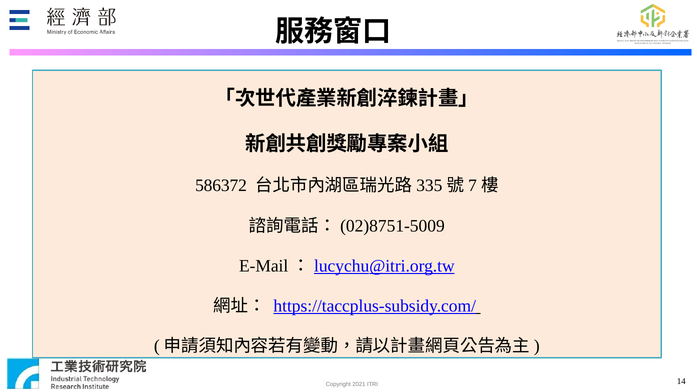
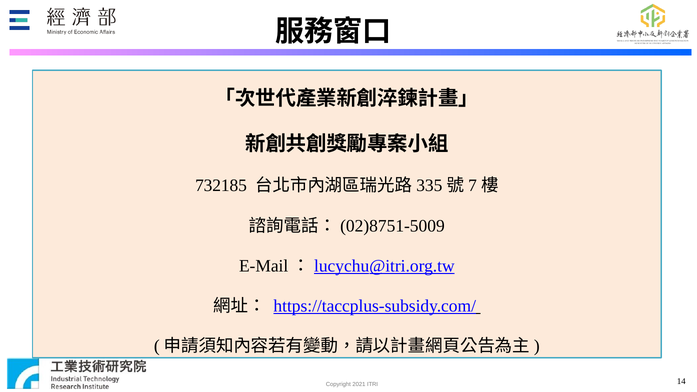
586372: 586372 -> 732185
